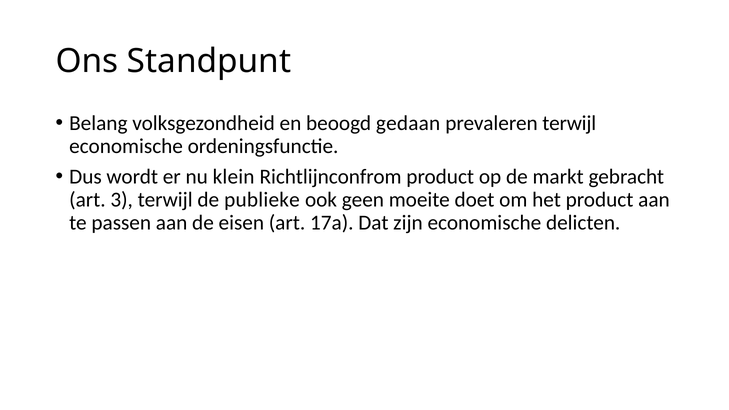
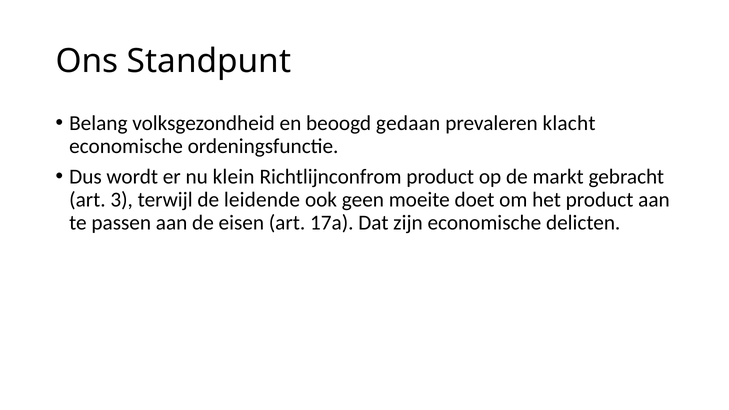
prevaleren terwijl: terwijl -> klacht
publieke: publieke -> leidende
